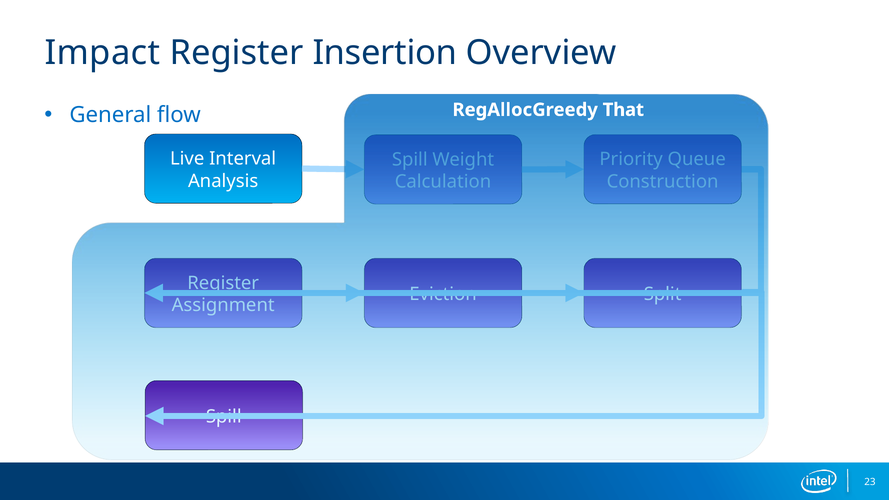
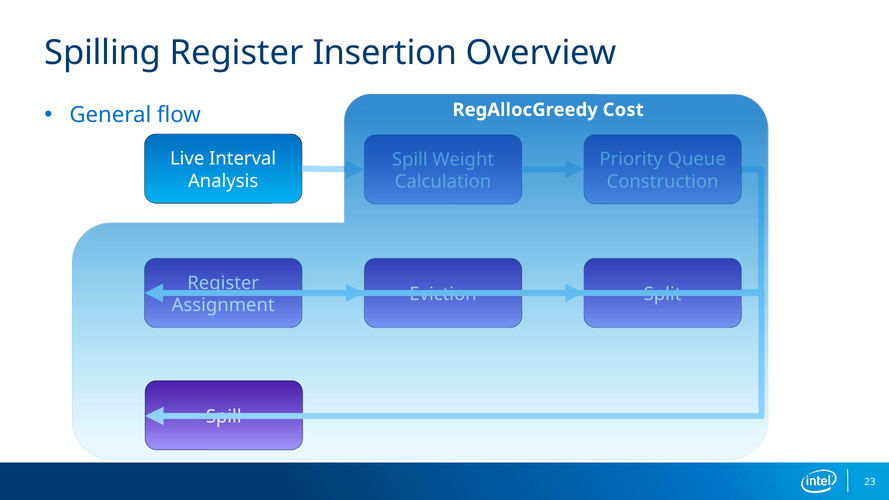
Impact: Impact -> Spilling
That: That -> Cost
